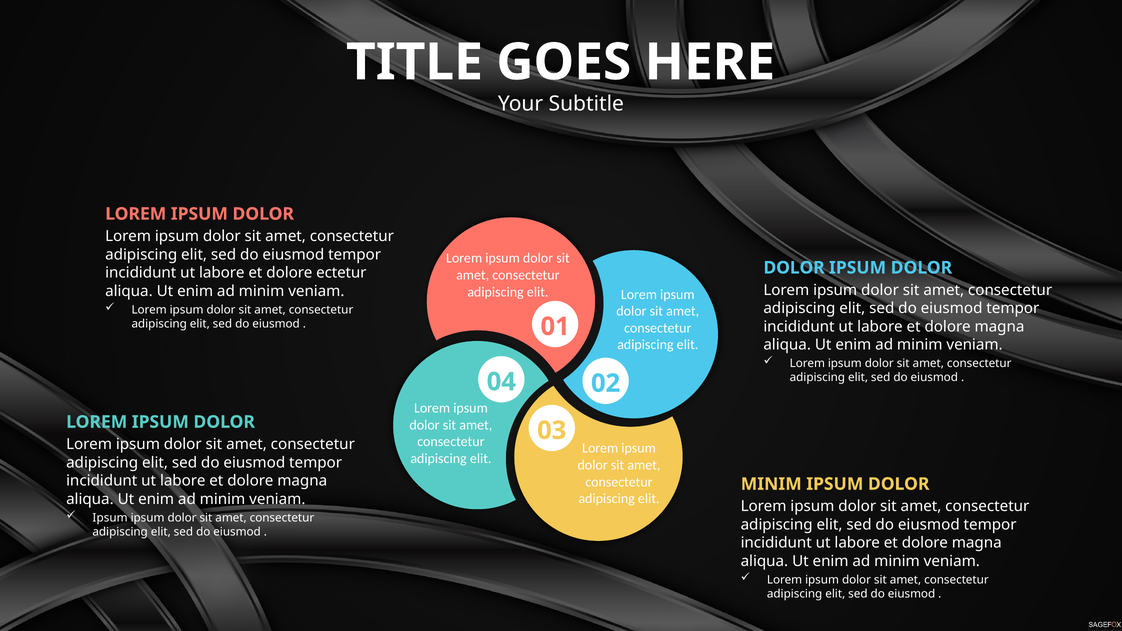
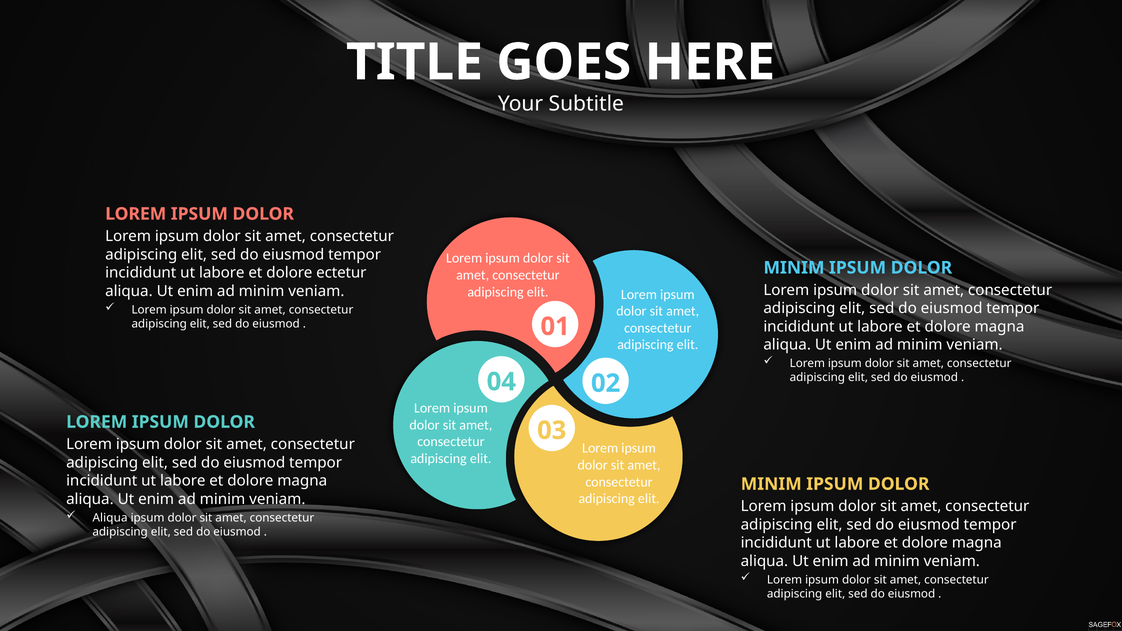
DOLOR at (794, 268): DOLOR -> MINIM
Ipsum at (110, 518): Ipsum -> Aliqua
